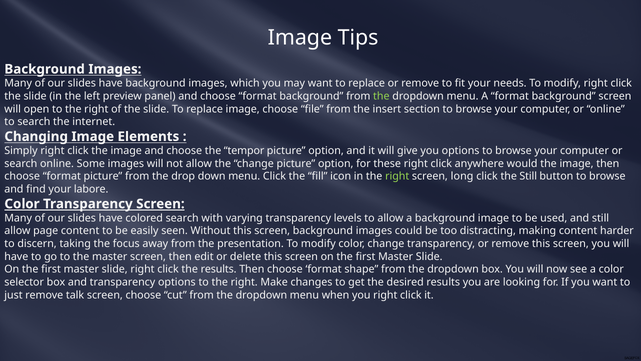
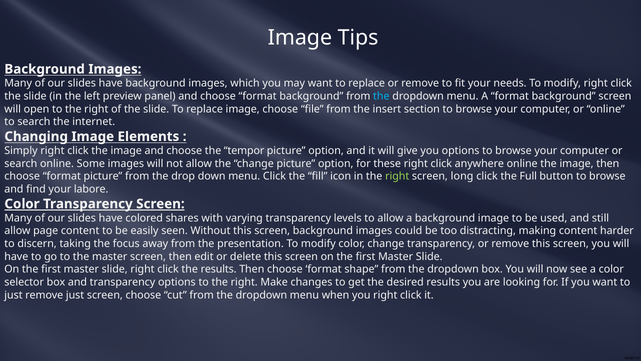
the at (381, 96) colour: light green -> light blue
anywhere would: would -> online
the Still: Still -> Full
colored search: search -> shares
remove talk: talk -> just
